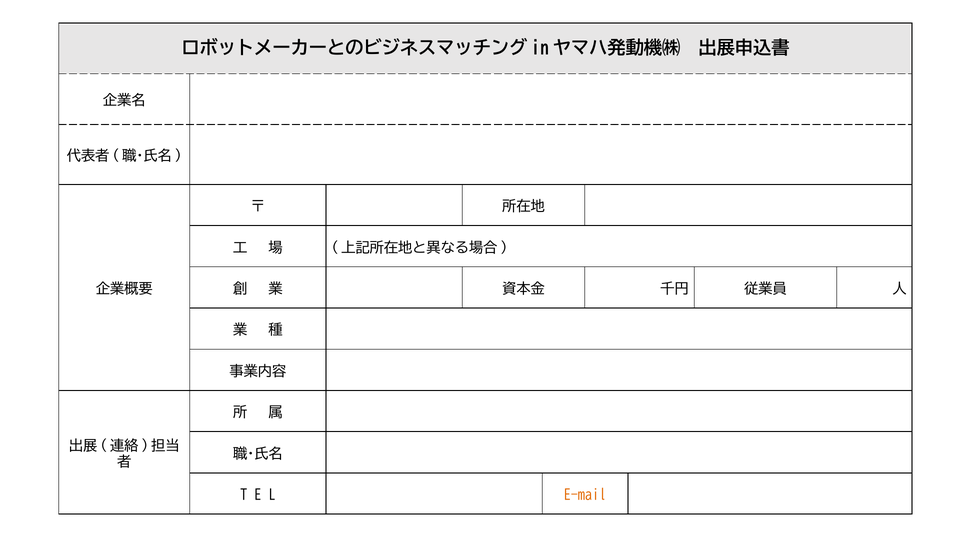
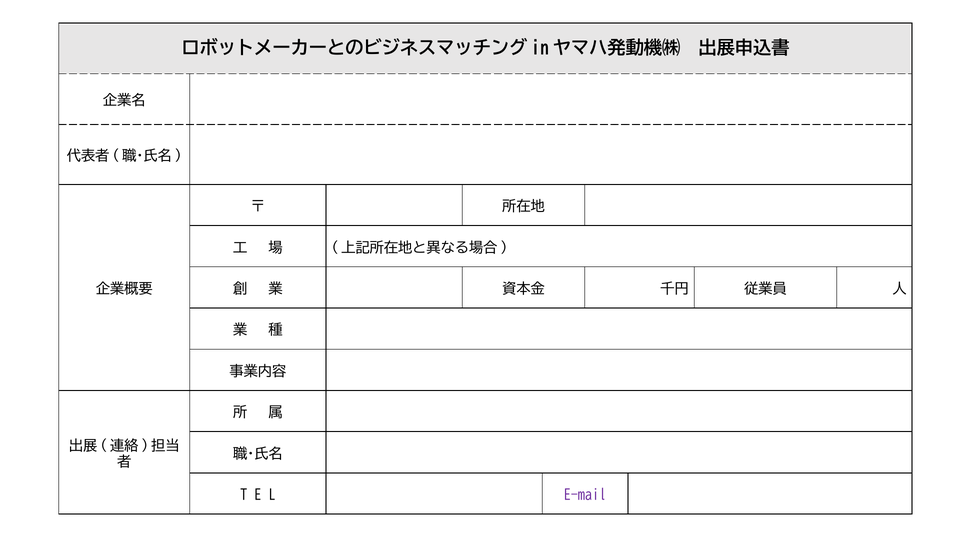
E-mail colour: orange -> purple
